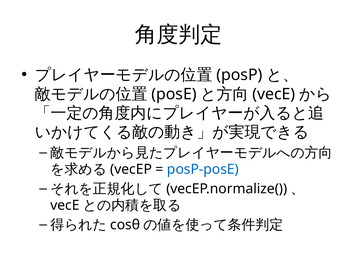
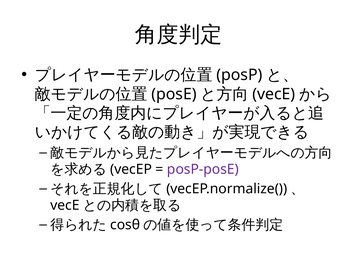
posP-posE colour: blue -> purple
